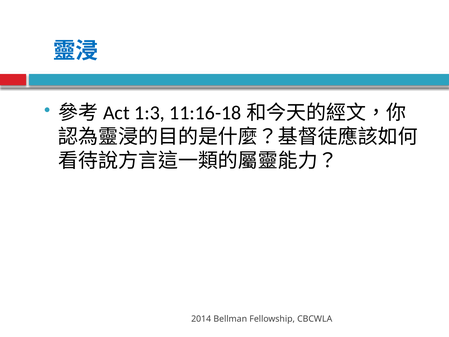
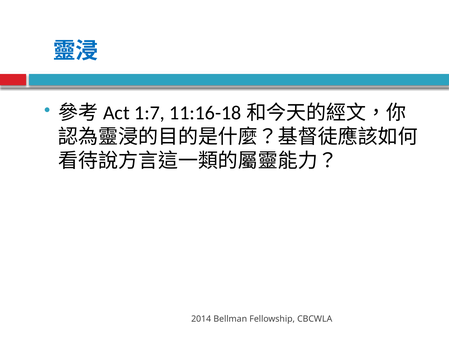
1:3: 1:3 -> 1:7
